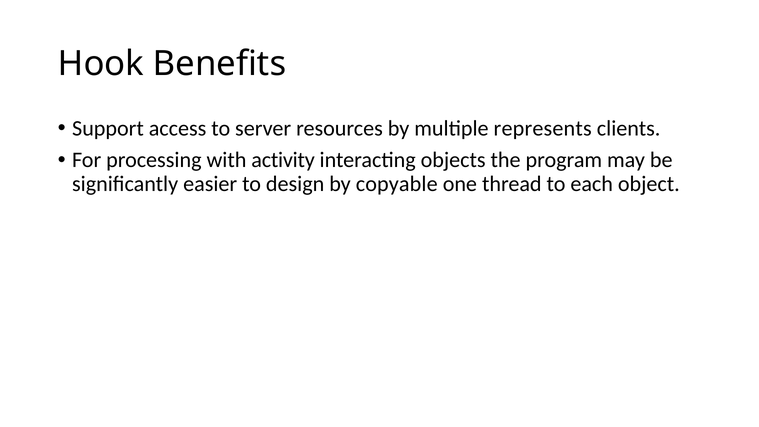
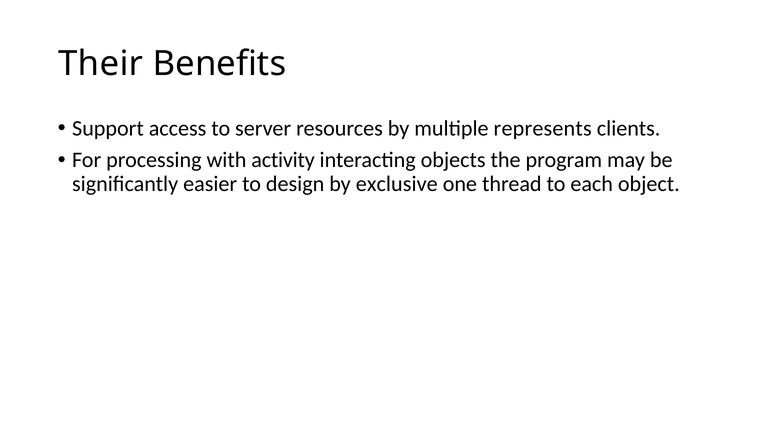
Hook: Hook -> Their
copyable: copyable -> exclusive
